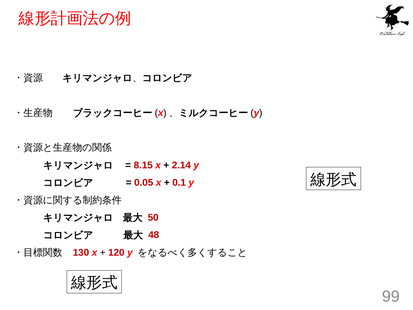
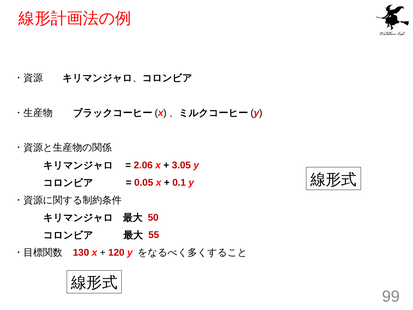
8.15: 8.15 -> 2.06
2.14: 2.14 -> 3.05
48: 48 -> 55
